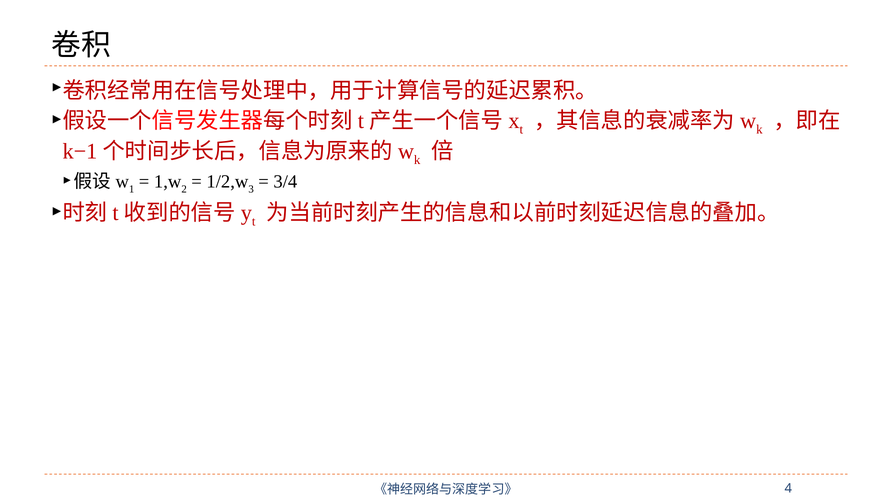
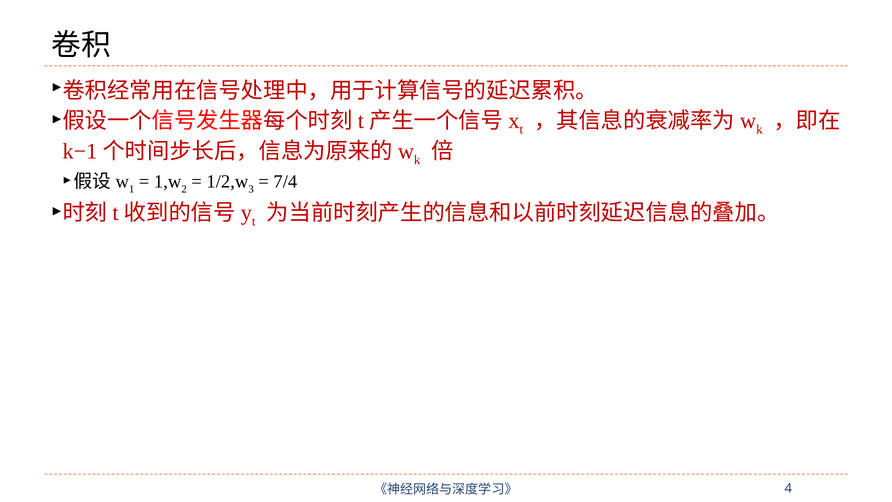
3/4: 3/4 -> 7/4
